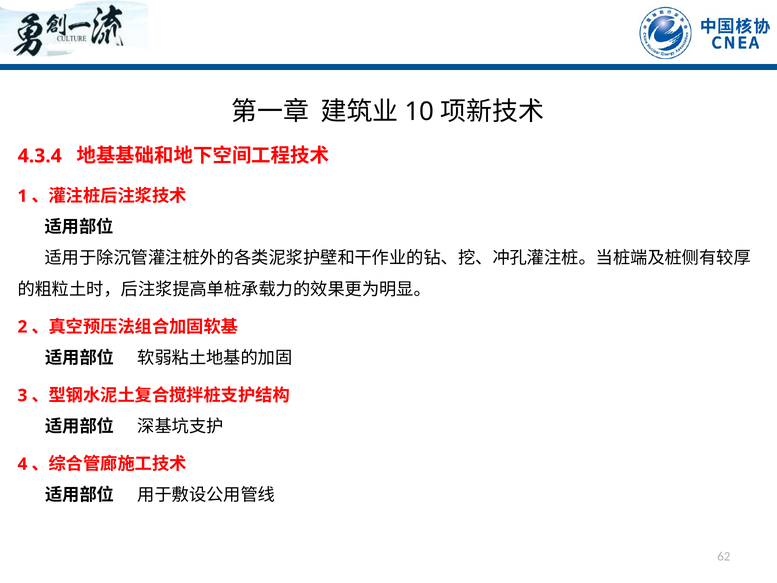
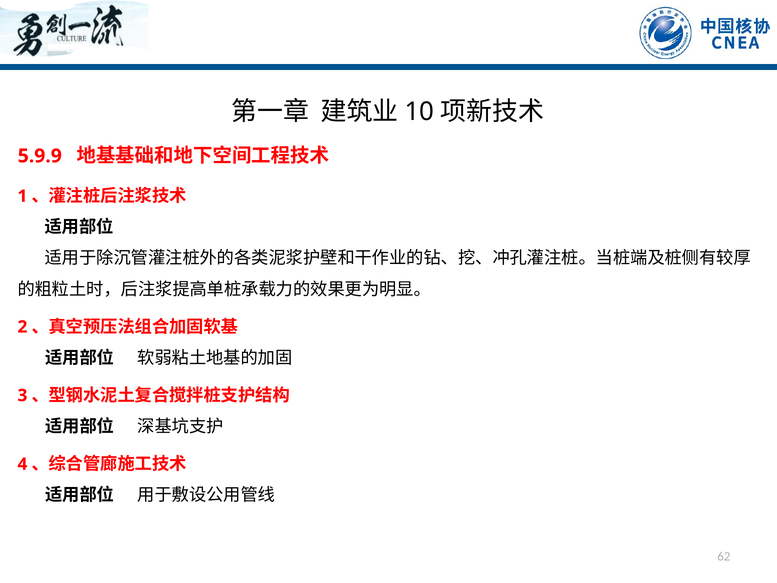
4.3.4: 4.3.4 -> 5.9.9
